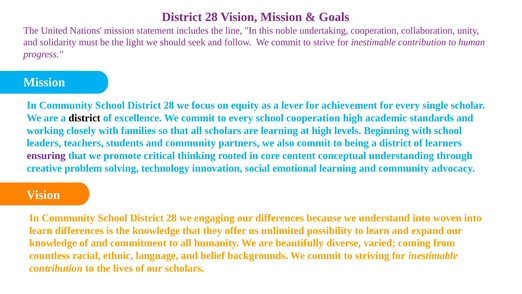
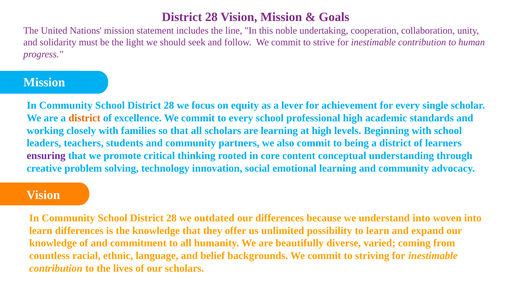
district at (85, 118) colour: black -> orange
school cooperation: cooperation -> professional
engaging: engaging -> outdated
